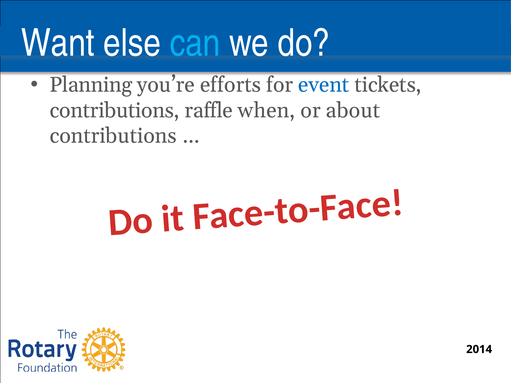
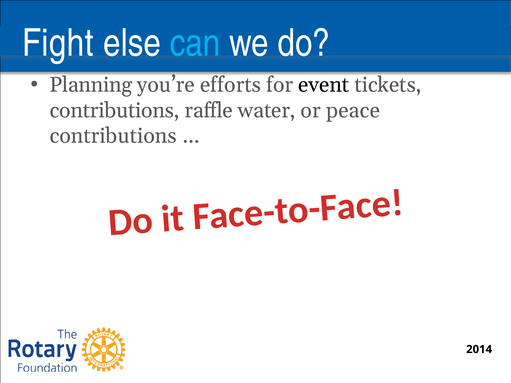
Want: Want -> Fight
event colour: blue -> black
when: when -> water
about: about -> peace
